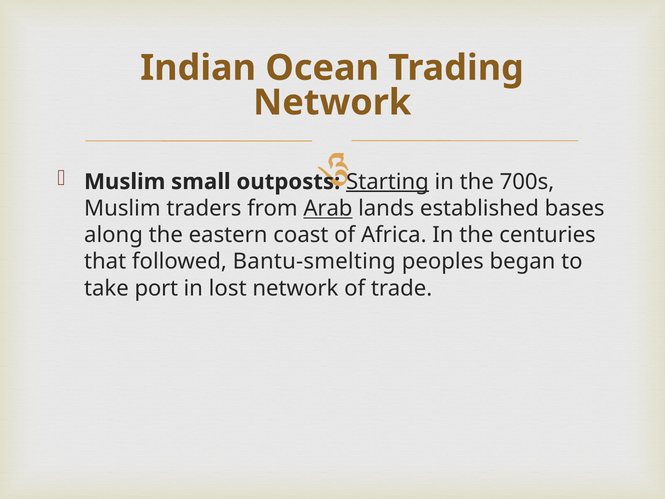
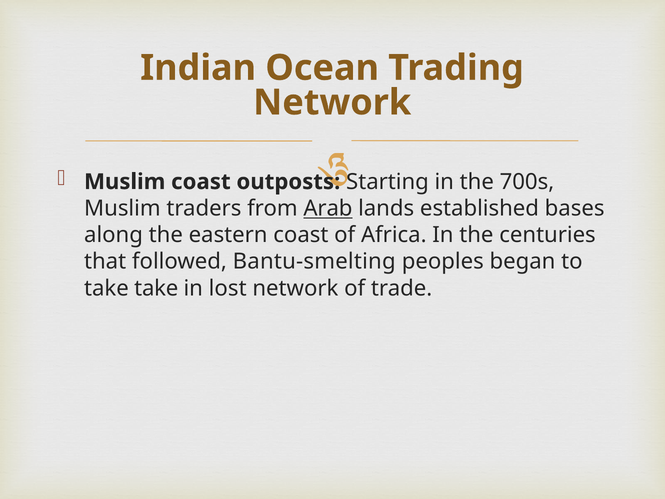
Muslim small: small -> coast
Starting underline: present -> none
take port: port -> take
